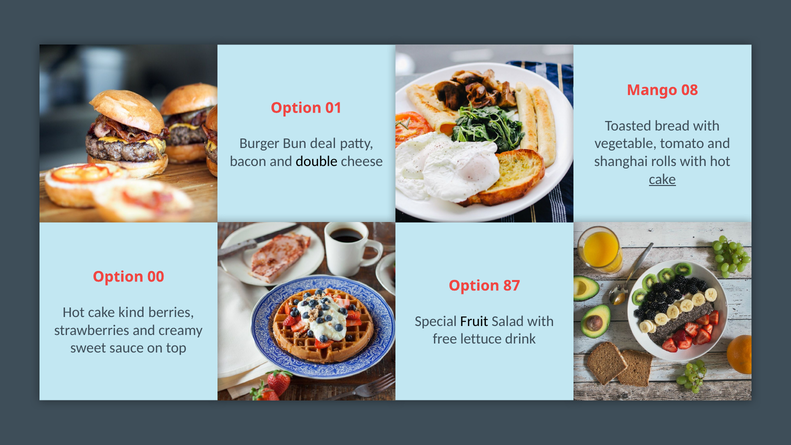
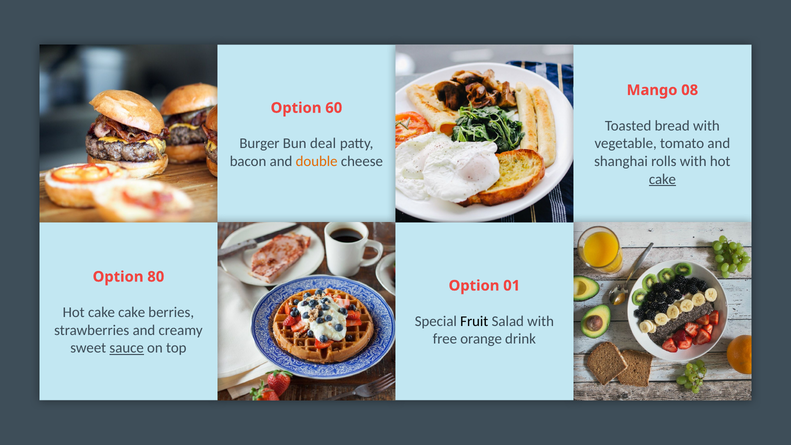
01: 01 -> 60
double colour: black -> orange
00: 00 -> 80
87: 87 -> 01
cake kind: kind -> cake
lettuce: lettuce -> orange
sauce underline: none -> present
